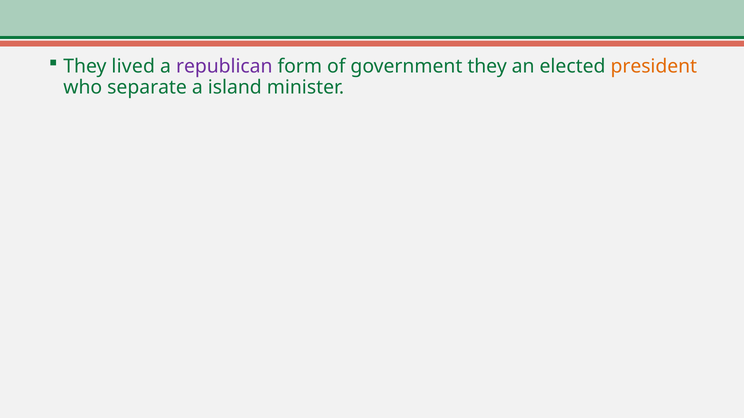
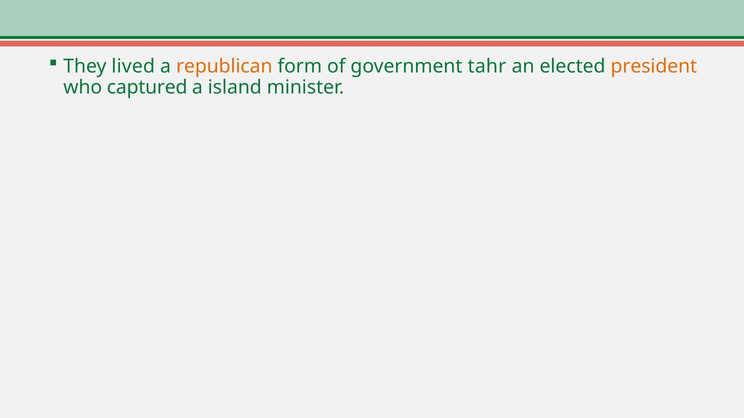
republican colour: purple -> orange
government they: they -> tahr
separate: separate -> captured
